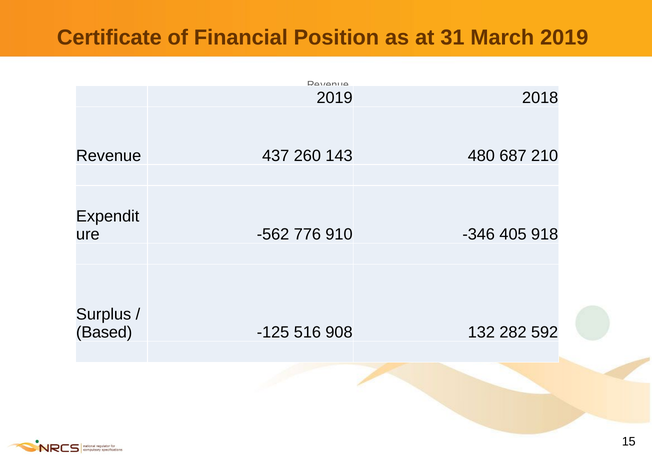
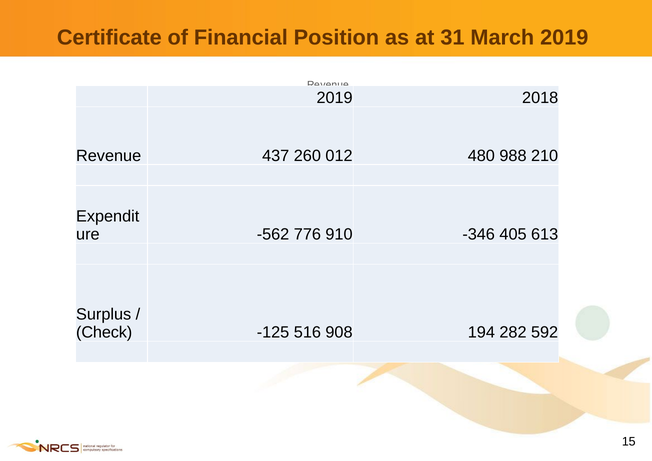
143: 143 -> 012
687: 687 -> 988
918: 918 -> 613
Based: Based -> Check
132: 132 -> 194
